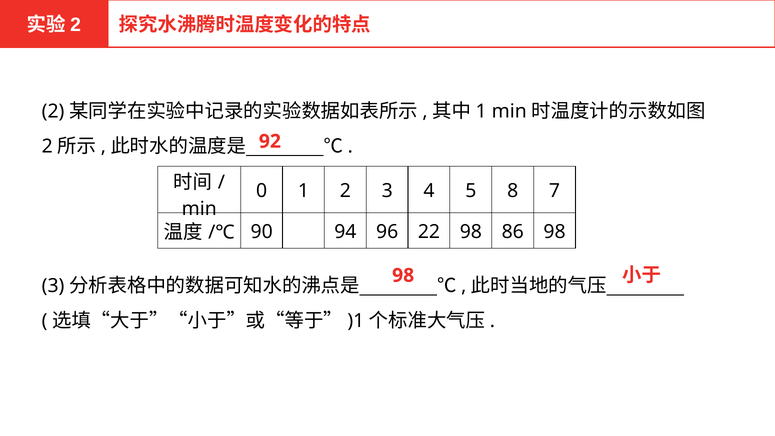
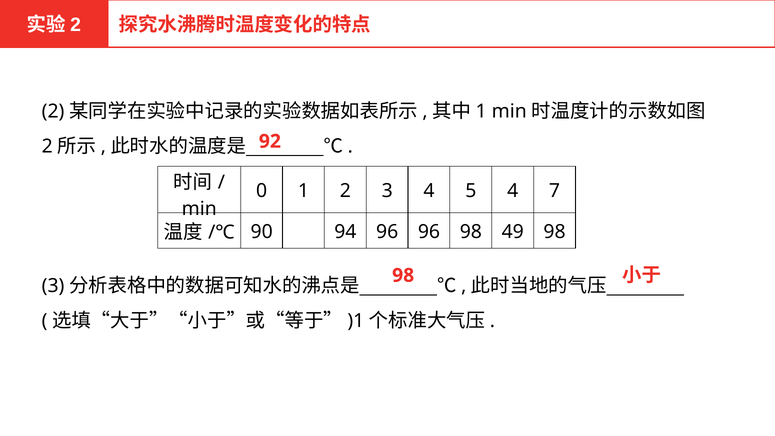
5 8: 8 -> 4
96 22: 22 -> 96
86: 86 -> 49
